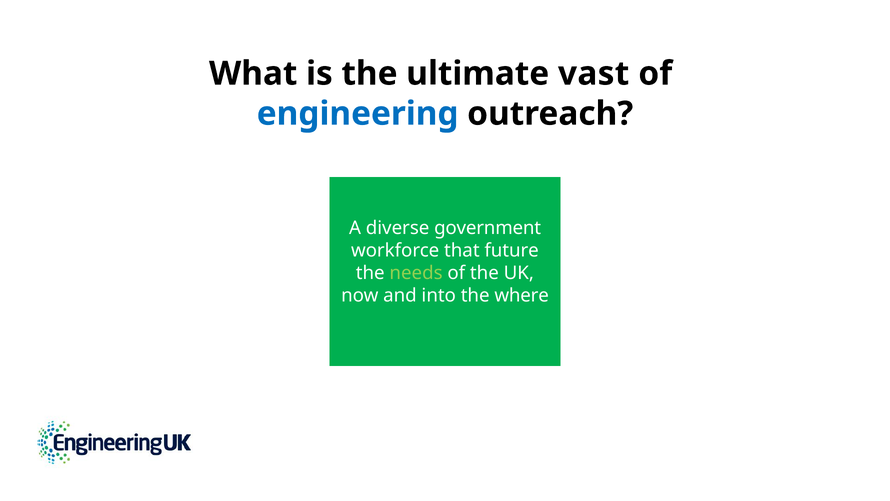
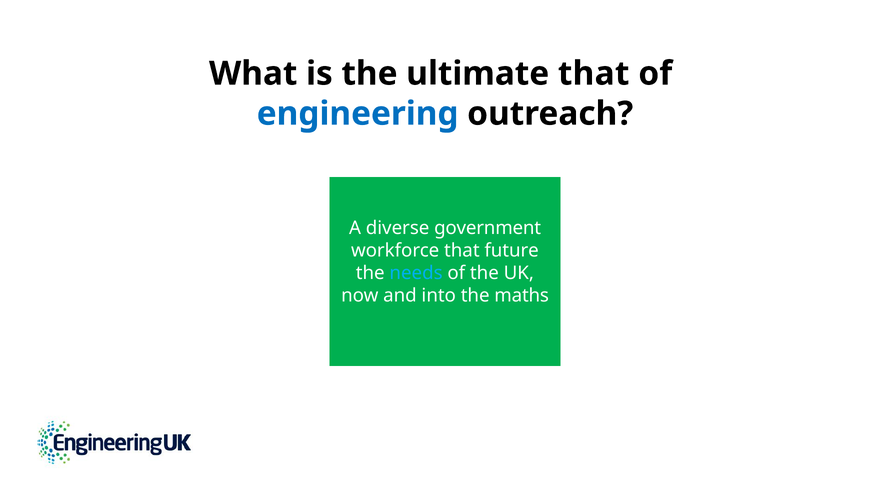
ultimate vast: vast -> that
needs colour: light green -> light blue
where: where -> maths
